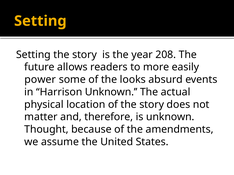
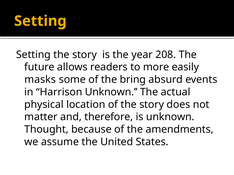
power: power -> masks
looks: looks -> bring
